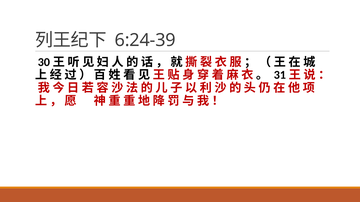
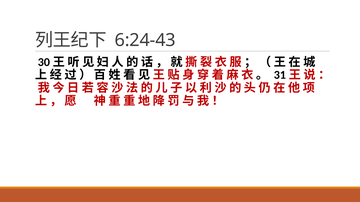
6:24-39: 6:24-39 -> 6:24-43
